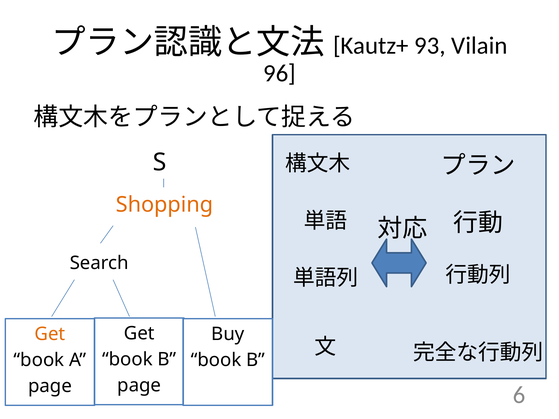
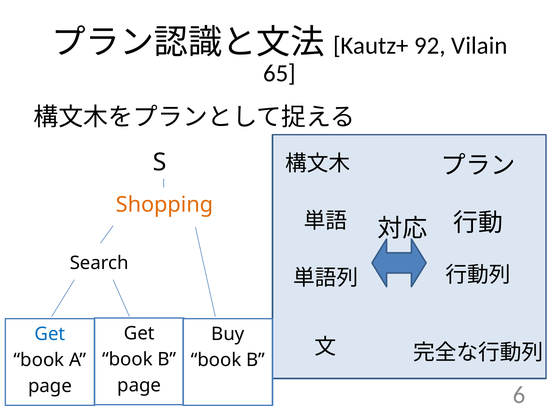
93: 93 -> 92
96: 96 -> 65
Get at (50, 334) colour: orange -> blue
